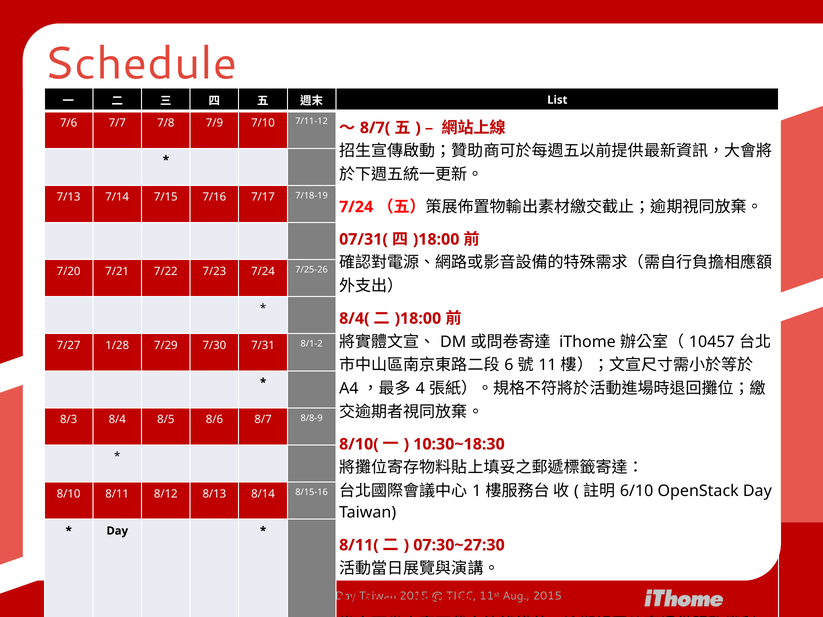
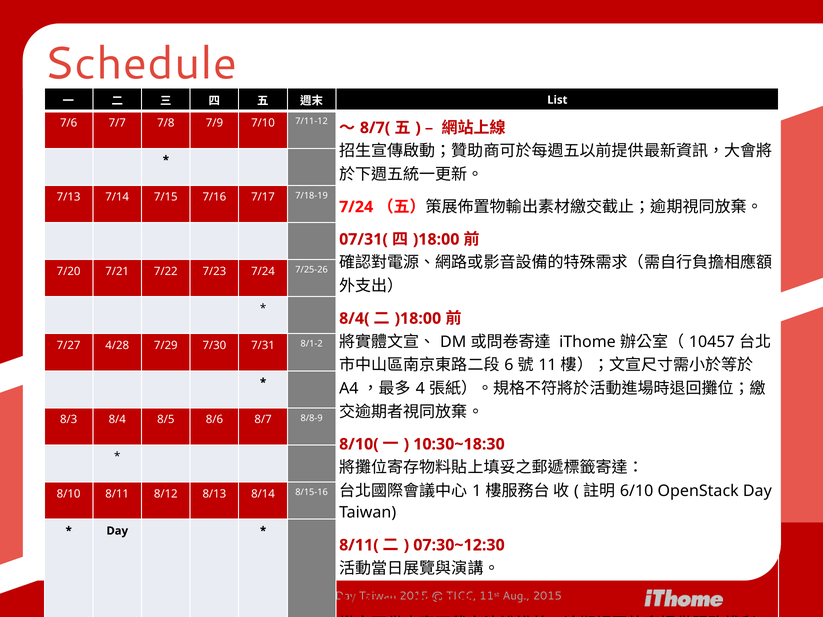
1/28: 1/28 -> 4/28
07:30~27:30: 07:30~27:30 -> 07:30~12:30
